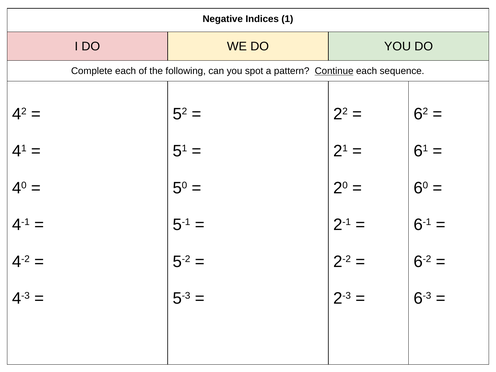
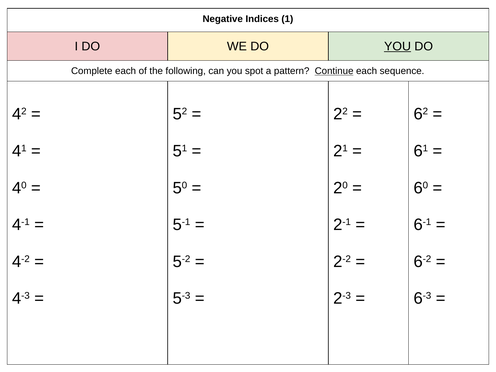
YOU at (398, 46) underline: none -> present
